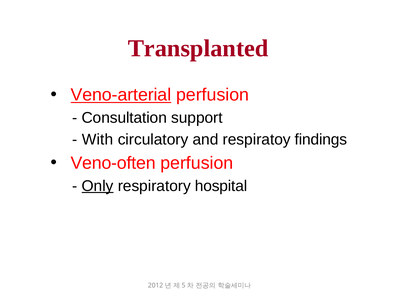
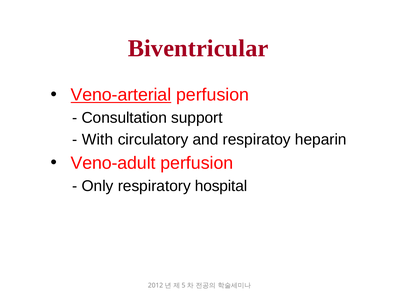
Transplanted: Transplanted -> Biventricular
findings: findings -> heparin
Veno-often: Veno-often -> Veno-adult
Only underline: present -> none
